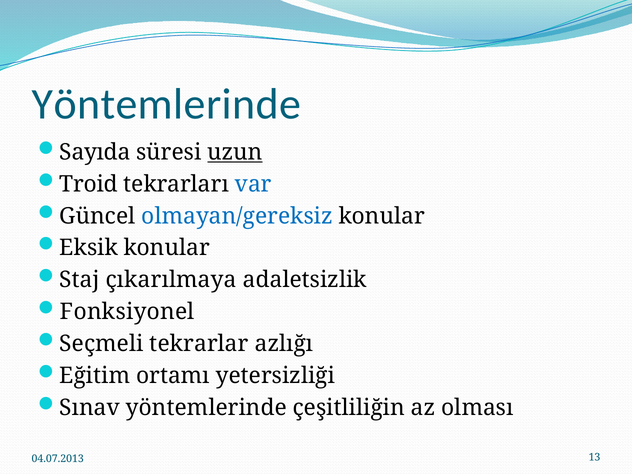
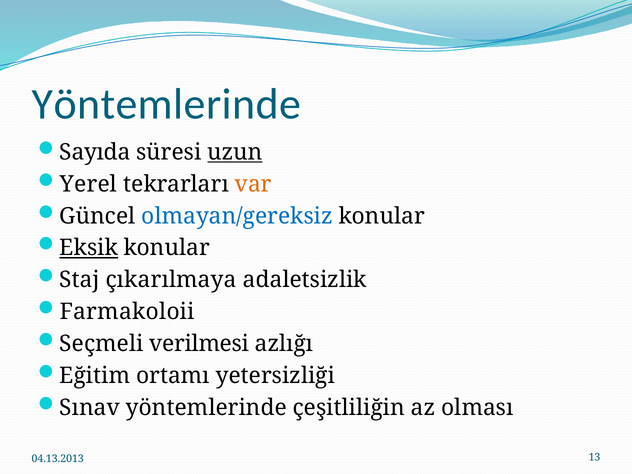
Troid: Troid -> Yerel
var colour: blue -> orange
Eksik underline: none -> present
Fonksiyonel: Fonksiyonel -> Farmakoloii
tekrarlar: tekrarlar -> verilmesi
04.07.2013: 04.07.2013 -> 04.13.2013
